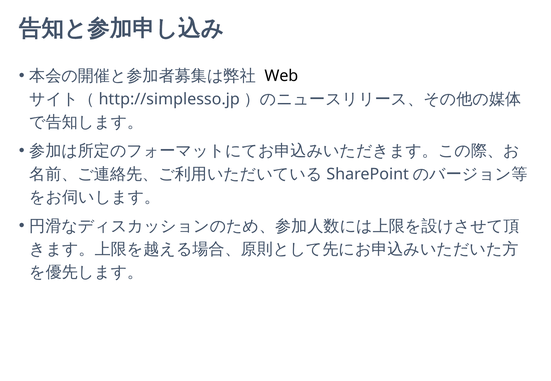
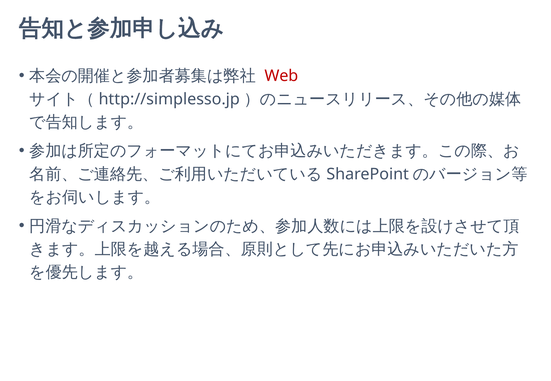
Web colour: black -> red
